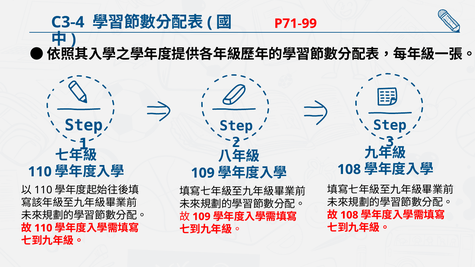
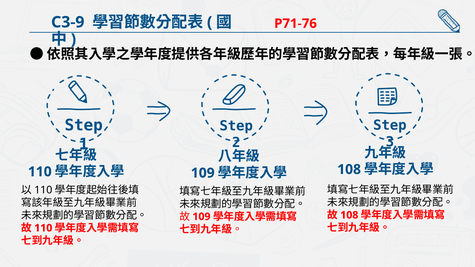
C3-4: C3-4 -> C3-9
P71-99: P71-99 -> P71-76
